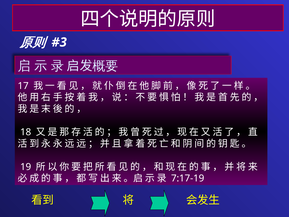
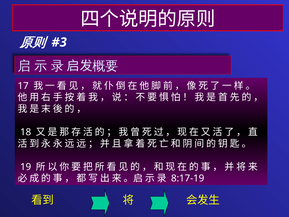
7:17-19: 7:17-19 -> 8:17-19
